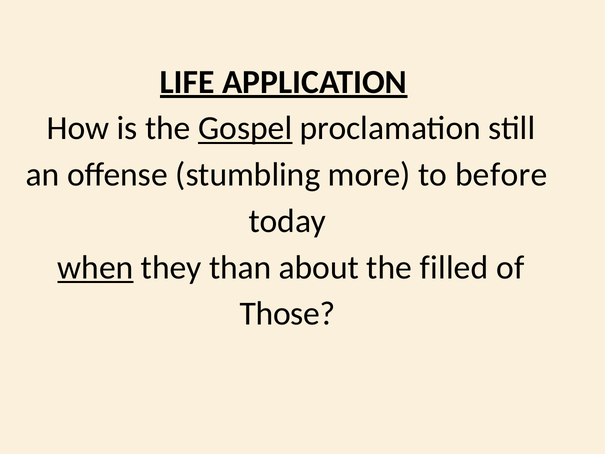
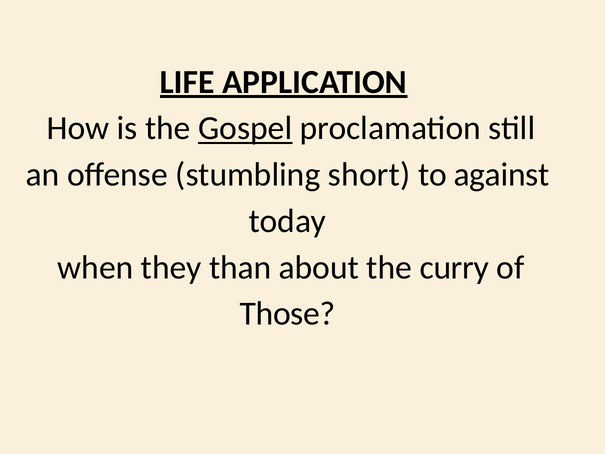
more: more -> short
before: before -> against
when underline: present -> none
filled: filled -> curry
